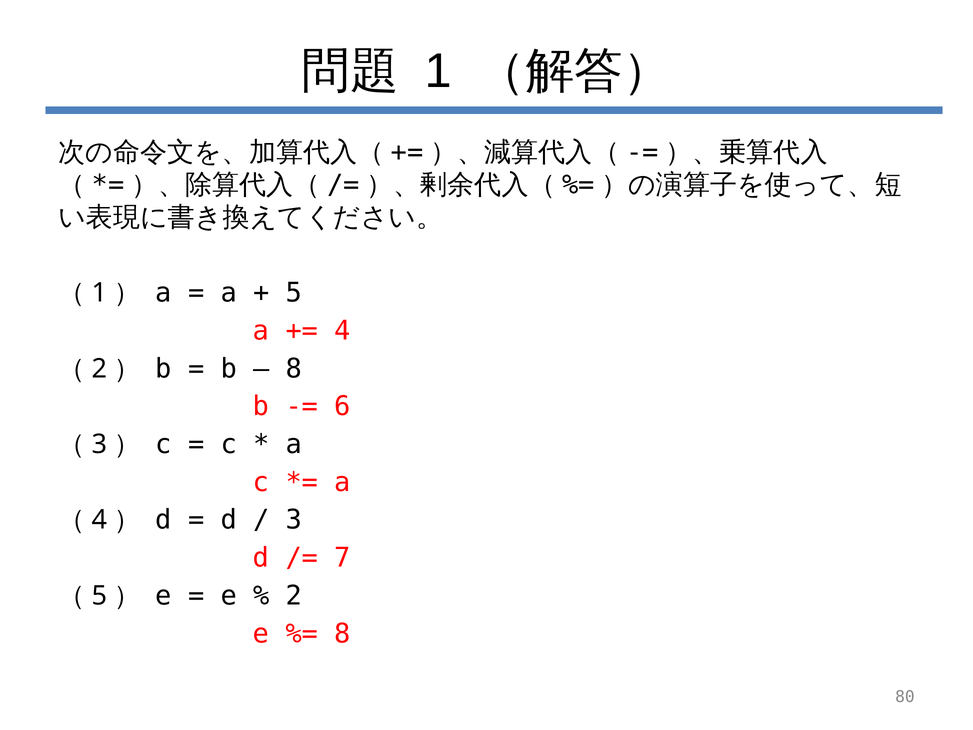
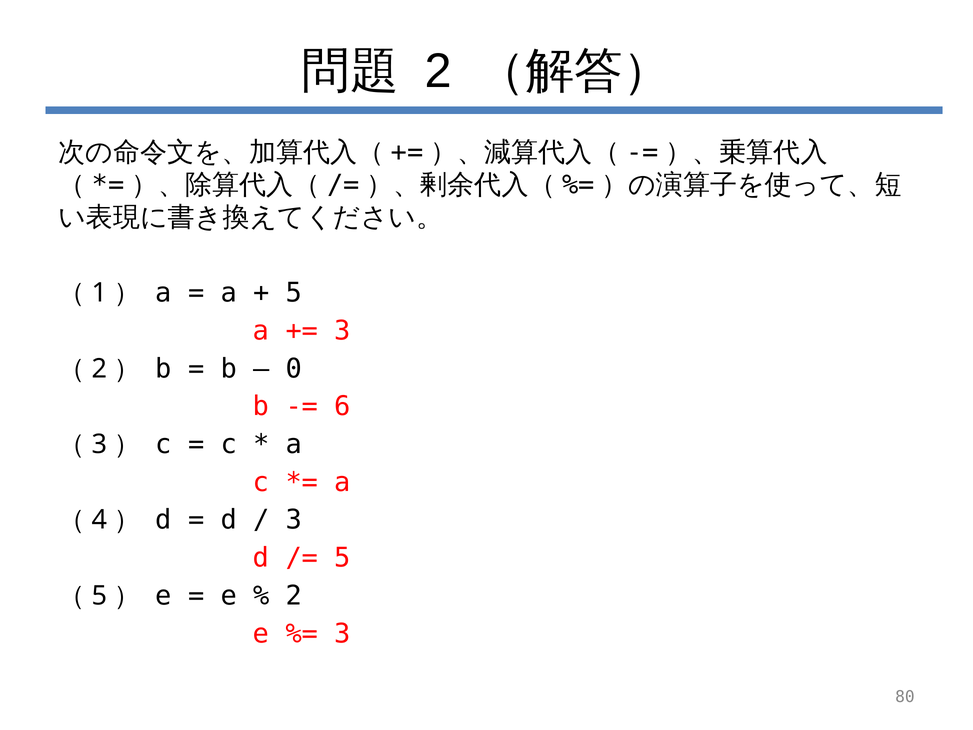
1 at (438, 71): 1 -> 2
4 at (343, 331): 4 -> 3
8 at (294, 368): 8 -> 0
7 at (343, 558): 7 -> 5
8 at (343, 633): 8 -> 3
